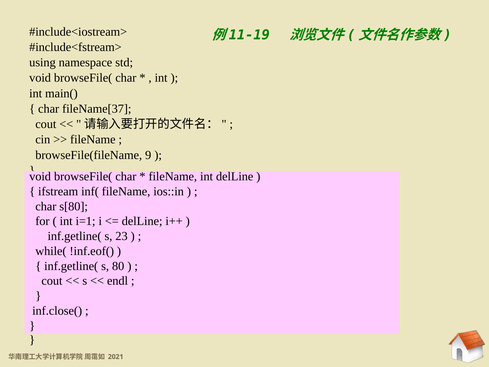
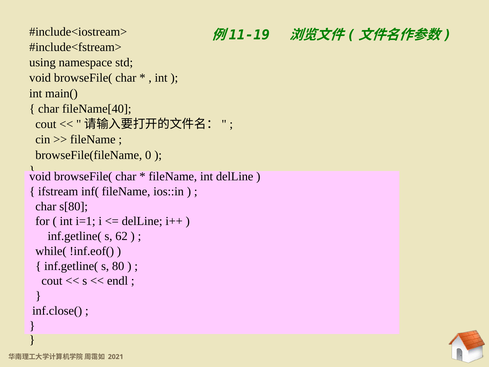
fileName[37: fileName[37 -> fileName[40
9: 9 -> 0
23: 23 -> 62
